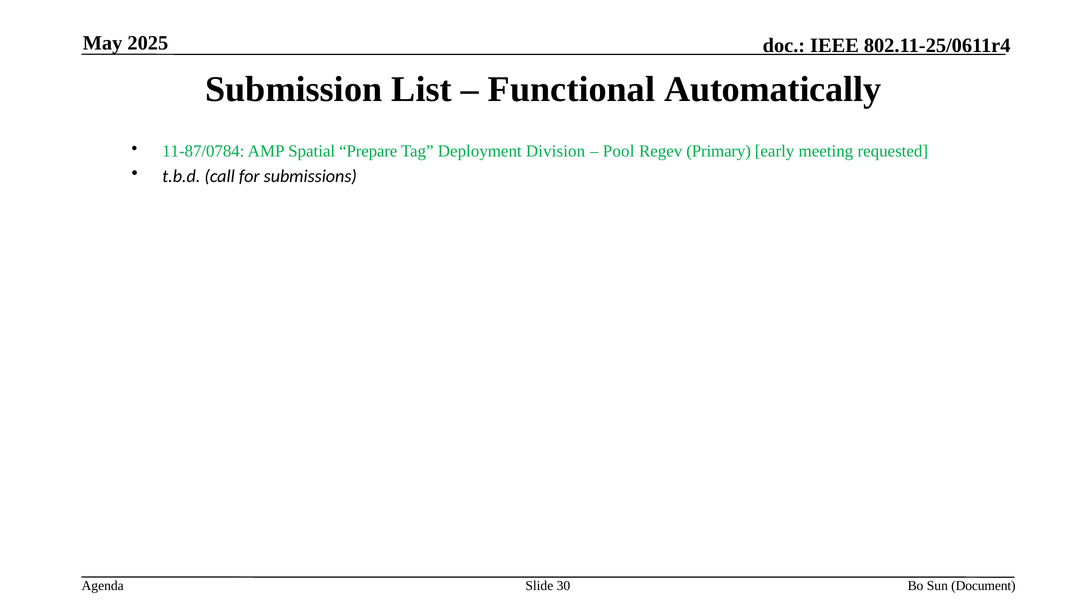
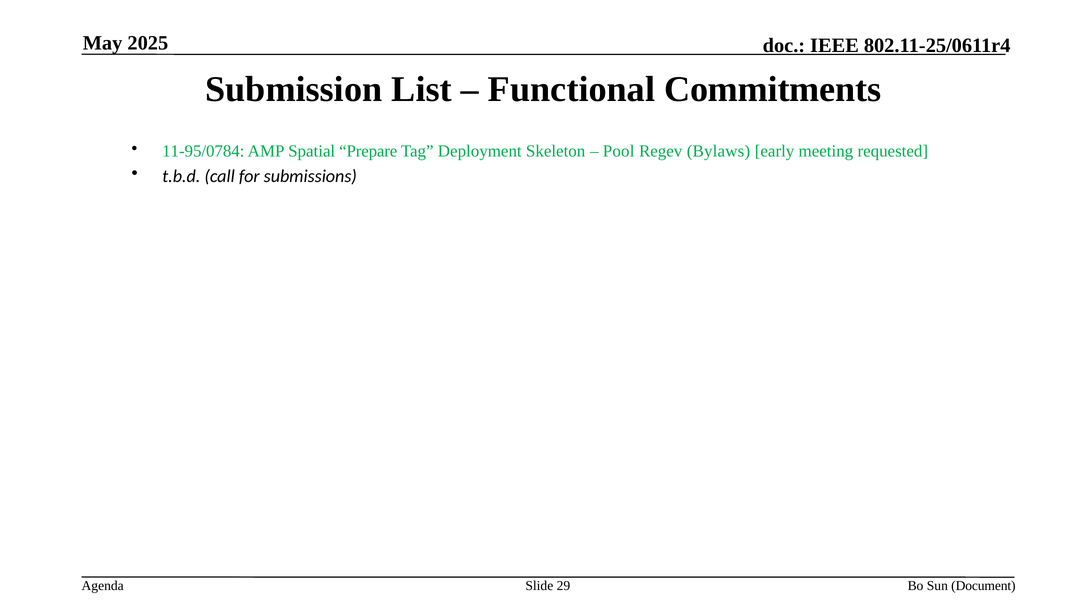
Automatically: Automatically -> Commitments
11-87/0784: 11-87/0784 -> 11-95/0784
Division: Division -> Skeleton
Primary: Primary -> Bylaws
30: 30 -> 29
